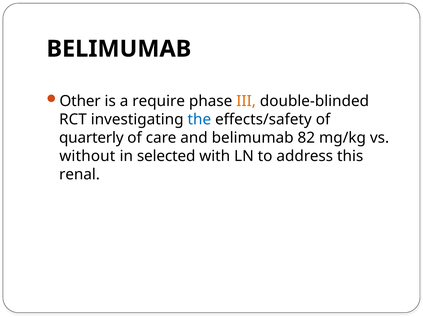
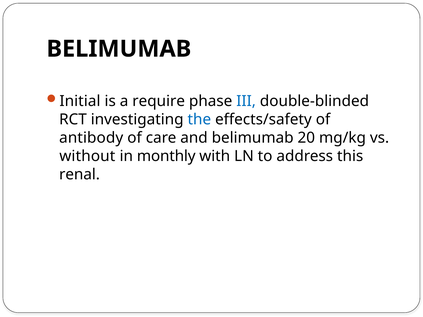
Other: Other -> Initial
III colour: orange -> blue
quarterly: quarterly -> antibody
82: 82 -> 20
selected: selected -> monthly
